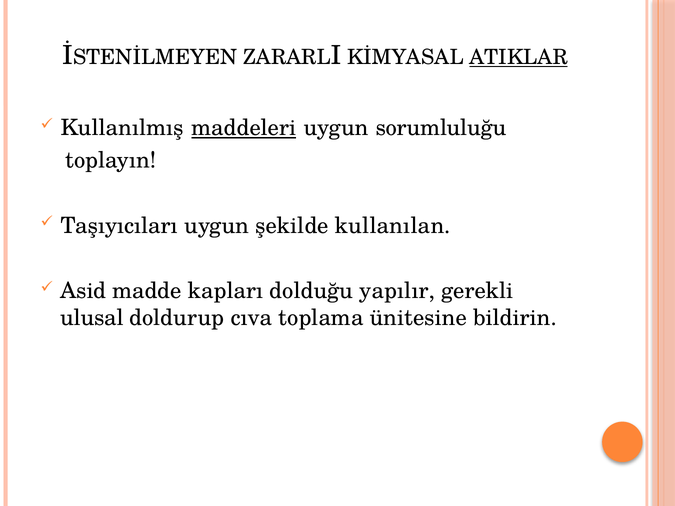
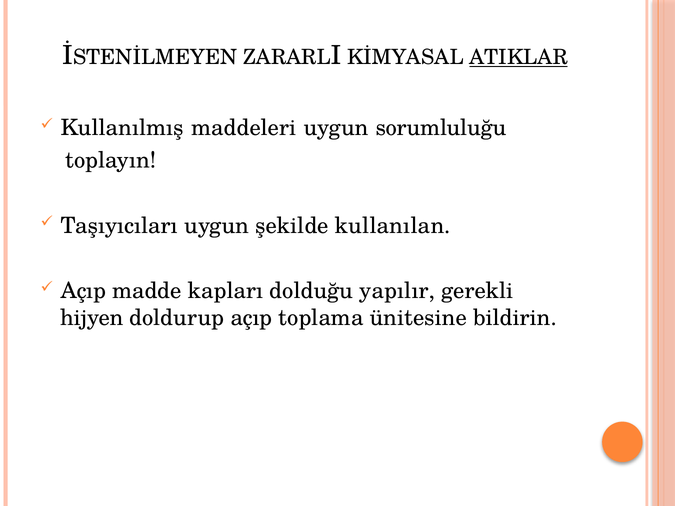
maddeleri underline: present -> none
Asid at (83, 291): Asid -> Açıp
ulusal: ulusal -> hijyen
doldurup cıva: cıva -> açıp
